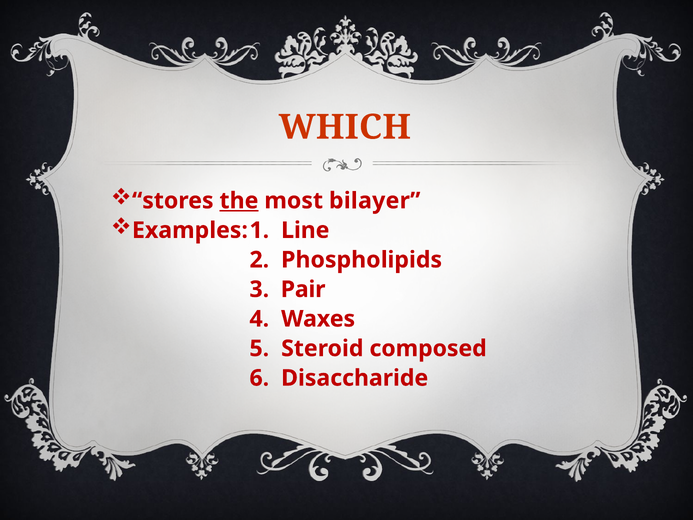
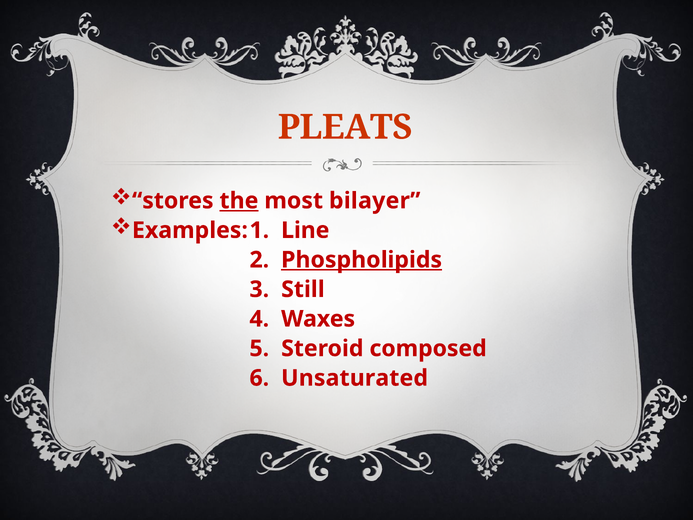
WHICH: WHICH -> PLEATS
Phospholipids underline: none -> present
Pair: Pair -> Still
Disaccharide: Disaccharide -> Unsaturated
